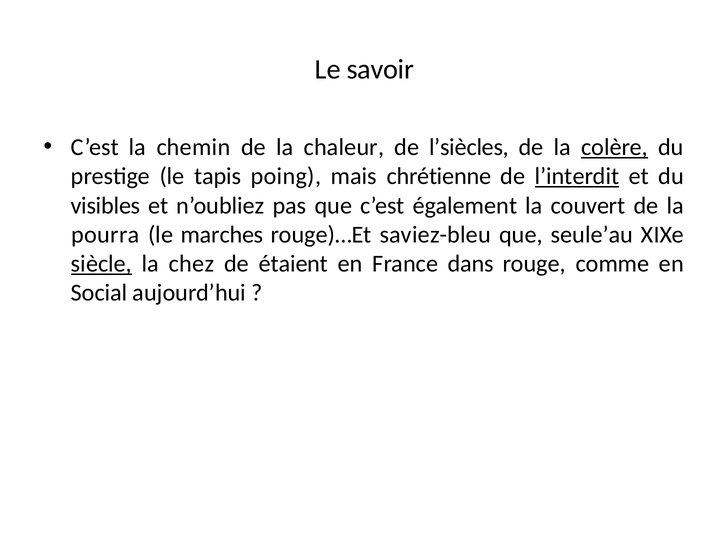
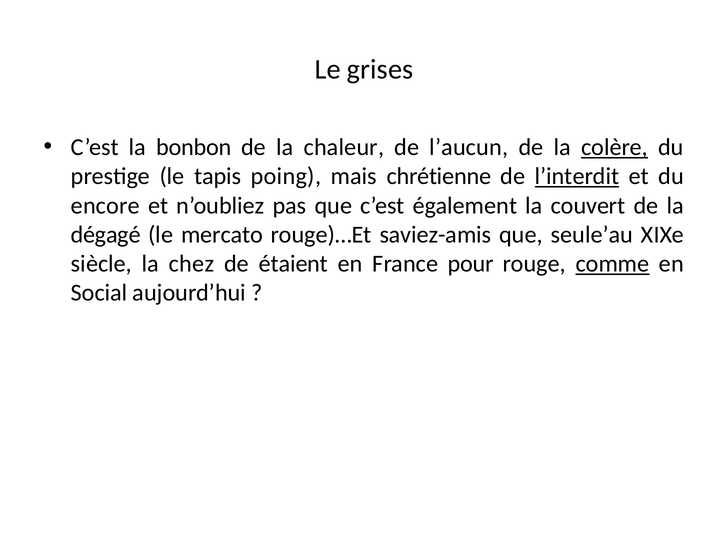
savoir: savoir -> grises
chemin: chemin -> bonbon
l’siècles: l’siècles -> l’aucun
visibles: visibles -> encore
pourra: pourra -> dégagé
marches: marches -> mercato
saviez-bleu: saviez-bleu -> saviez-amis
siècle underline: present -> none
dans: dans -> pour
comme underline: none -> present
